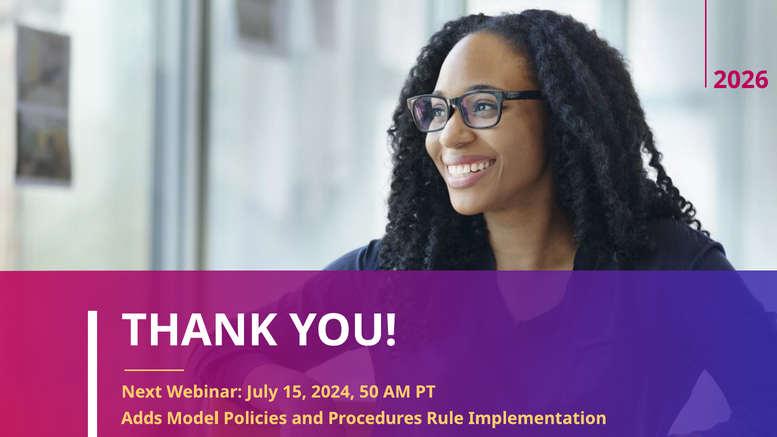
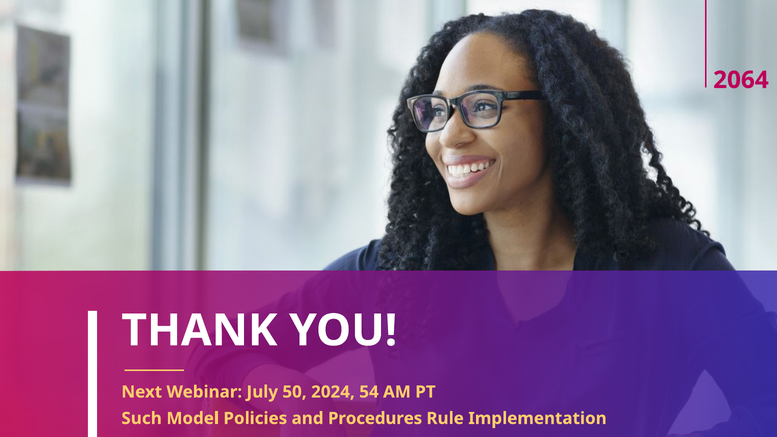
2026: 2026 -> 2064
15: 15 -> 50
50: 50 -> 54
Adds: Adds -> Such
